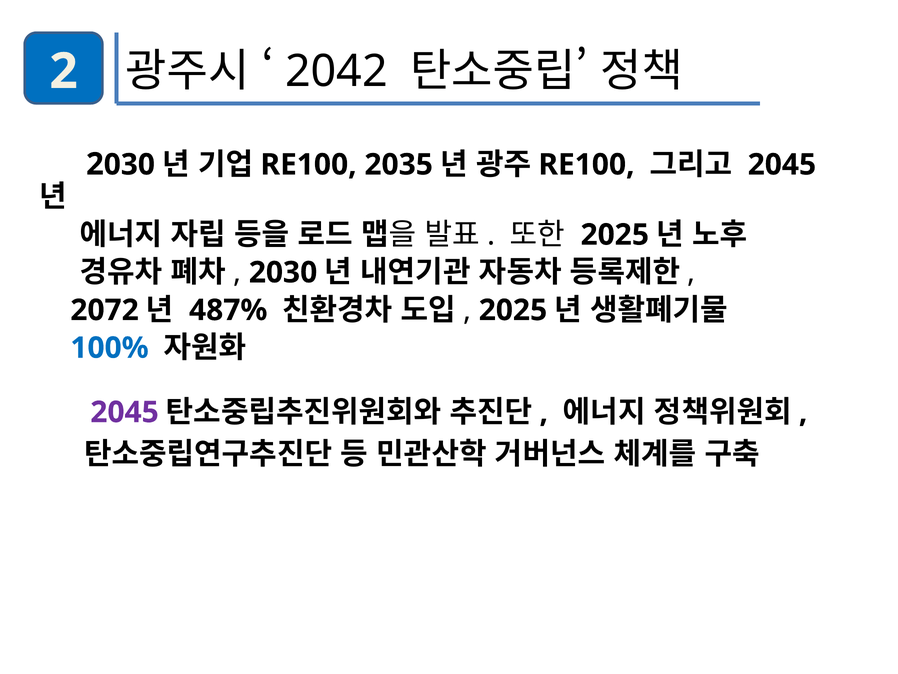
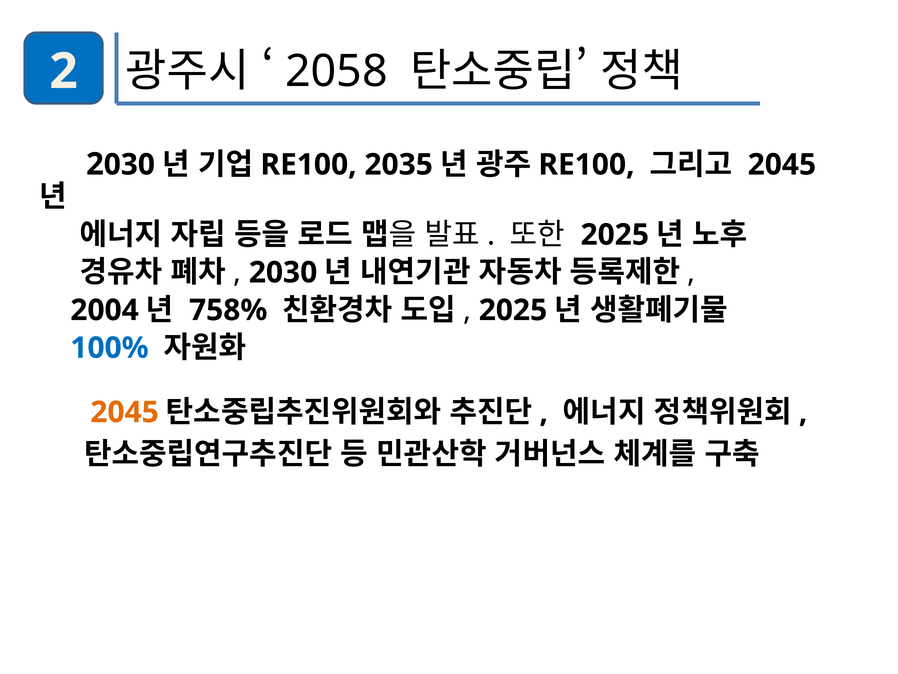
2042: 2042 -> 2058
2072: 2072 -> 2004
487%: 487% -> 758%
2045 at (125, 412) colour: purple -> orange
